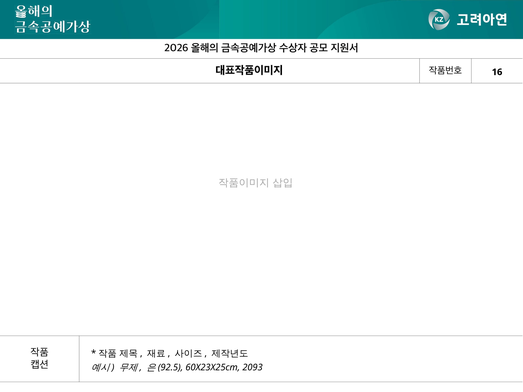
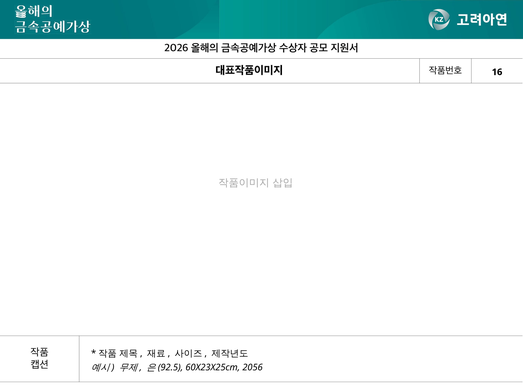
2093: 2093 -> 2056
